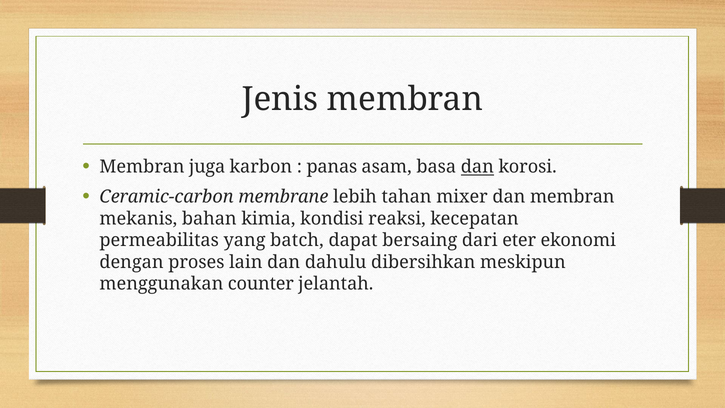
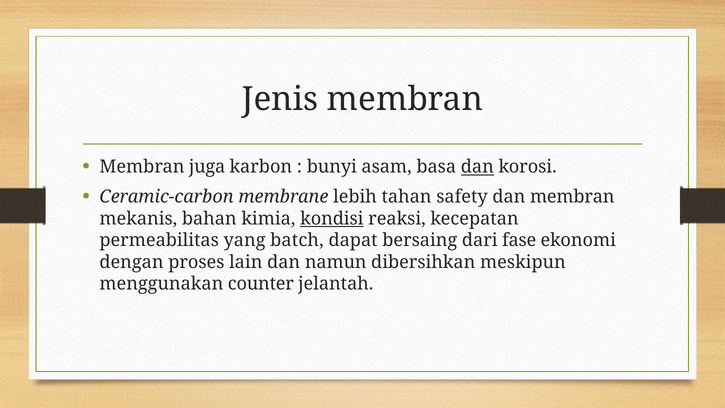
panas: panas -> bunyi
mixer: mixer -> safety
kondisi underline: none -> present
eter: eter -> fase
dahulu: dahulu -> namun
